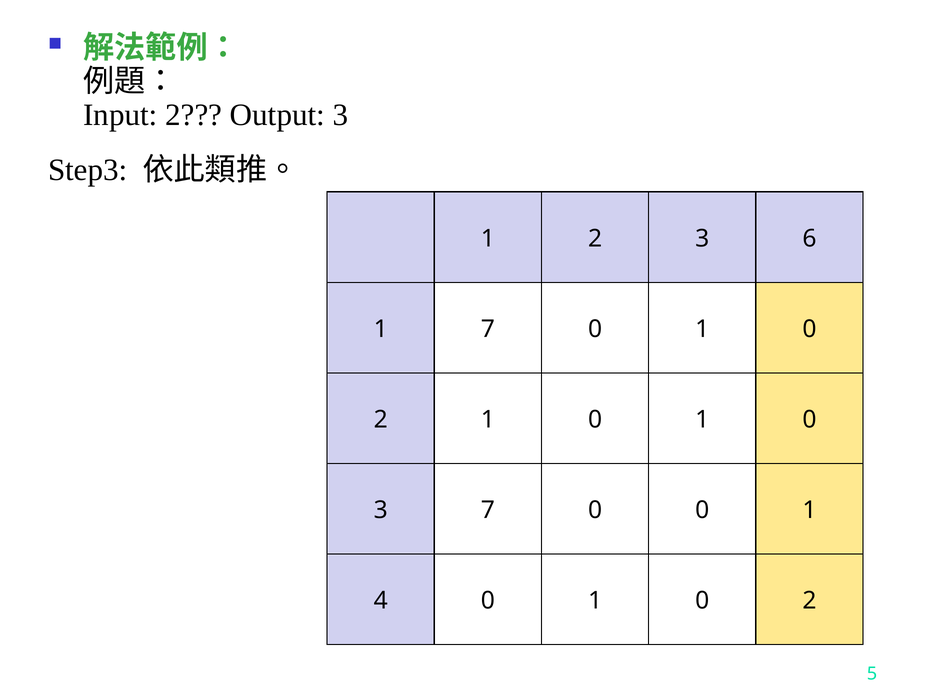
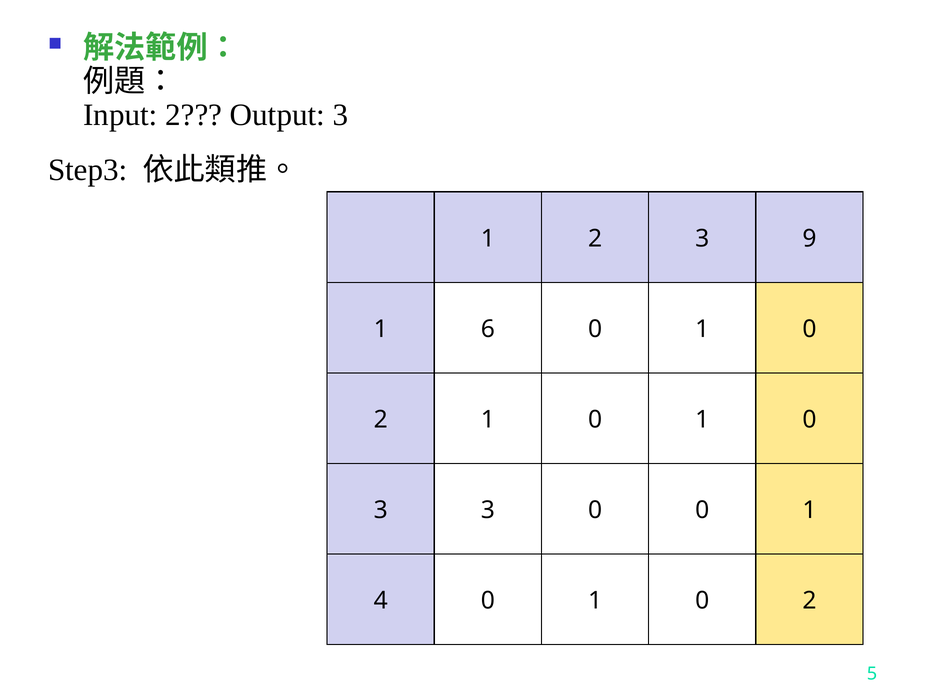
6: 6 -> 9
1 7: 7 -> 6
3 7: 7 -> 3
